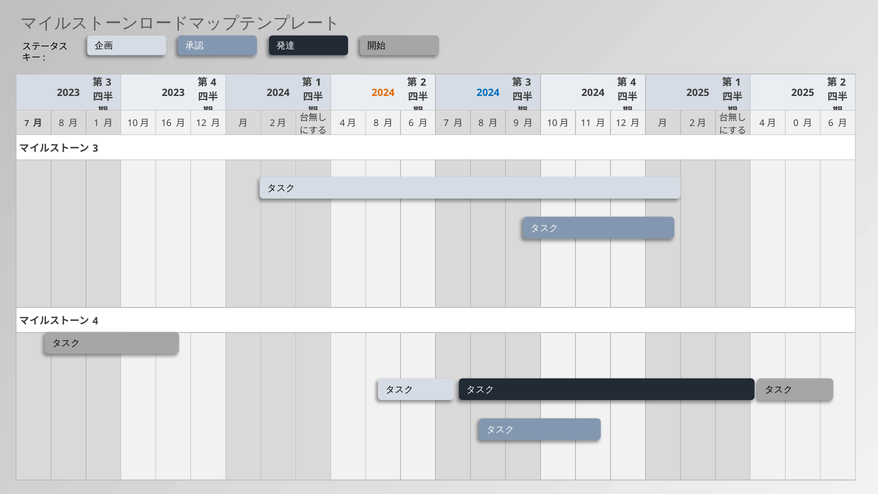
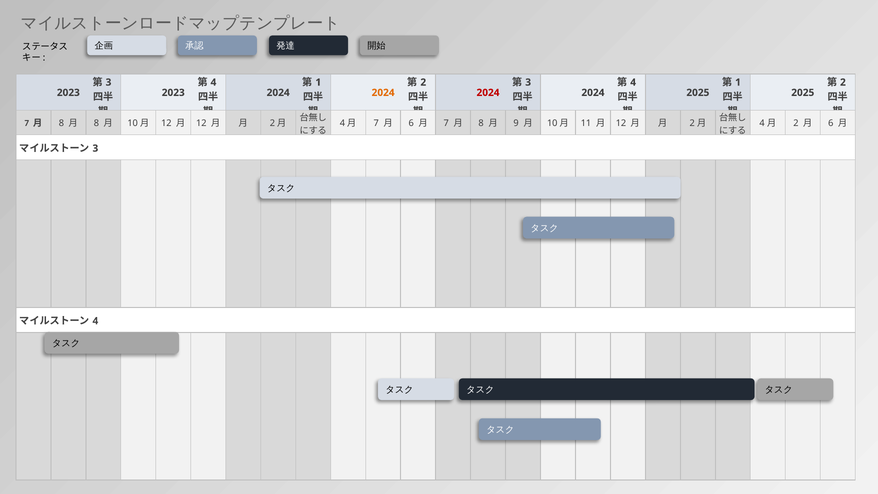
2024 at (488, 93) colour: blue -> red
1 at (96, 123): 1 -> 8
16 at (166, 123): 16 -> 12
8 at (376, 123): 8 -> 7
0 at (796, 123): 0 -> 2
